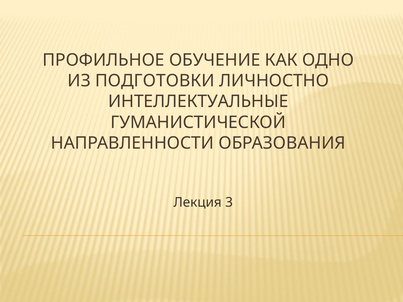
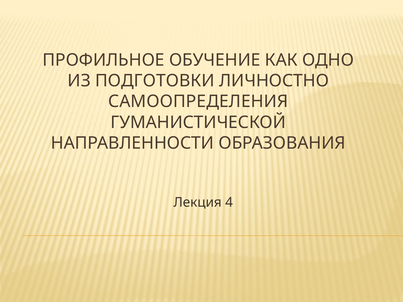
ИНТЕЛЛЕКТУАЛЬНЫЕ: ИНТЕЛЛЕКТУАЛЬНЫЕ -> САМООПРЕДЕЛЕНИЯ
3: 3 -> 4
